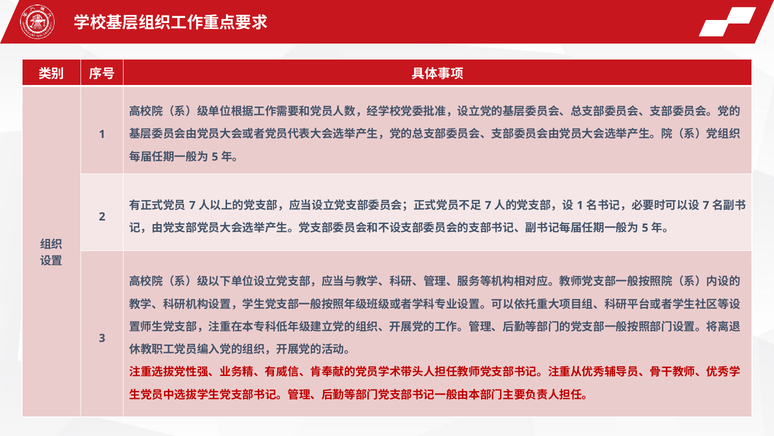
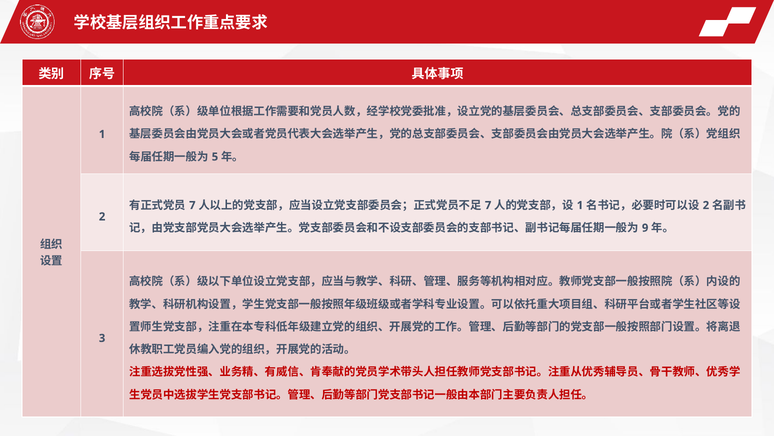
7 at (706, 205): 7 -> 2
5 at (645, 228): 5 -> 9
